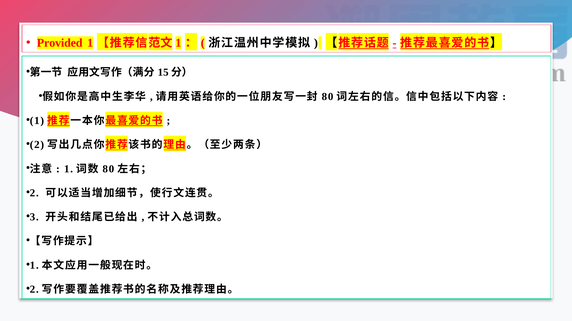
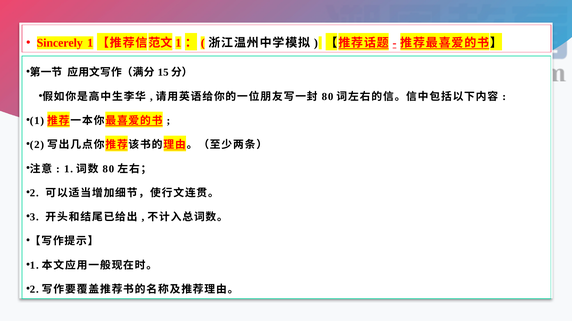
Provided: Provided -> Sincerely
